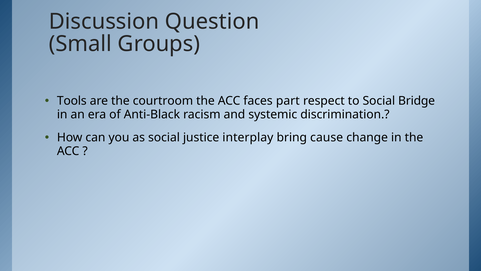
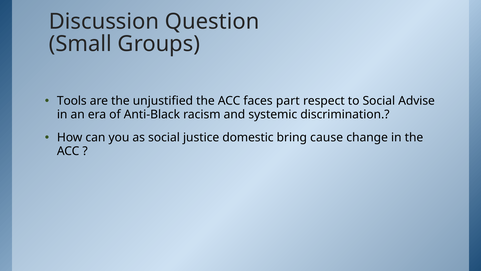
courtroom: courtroom -> unjustified
Bridge: Bridge -> Advise
interplay: interplay -> domestic
